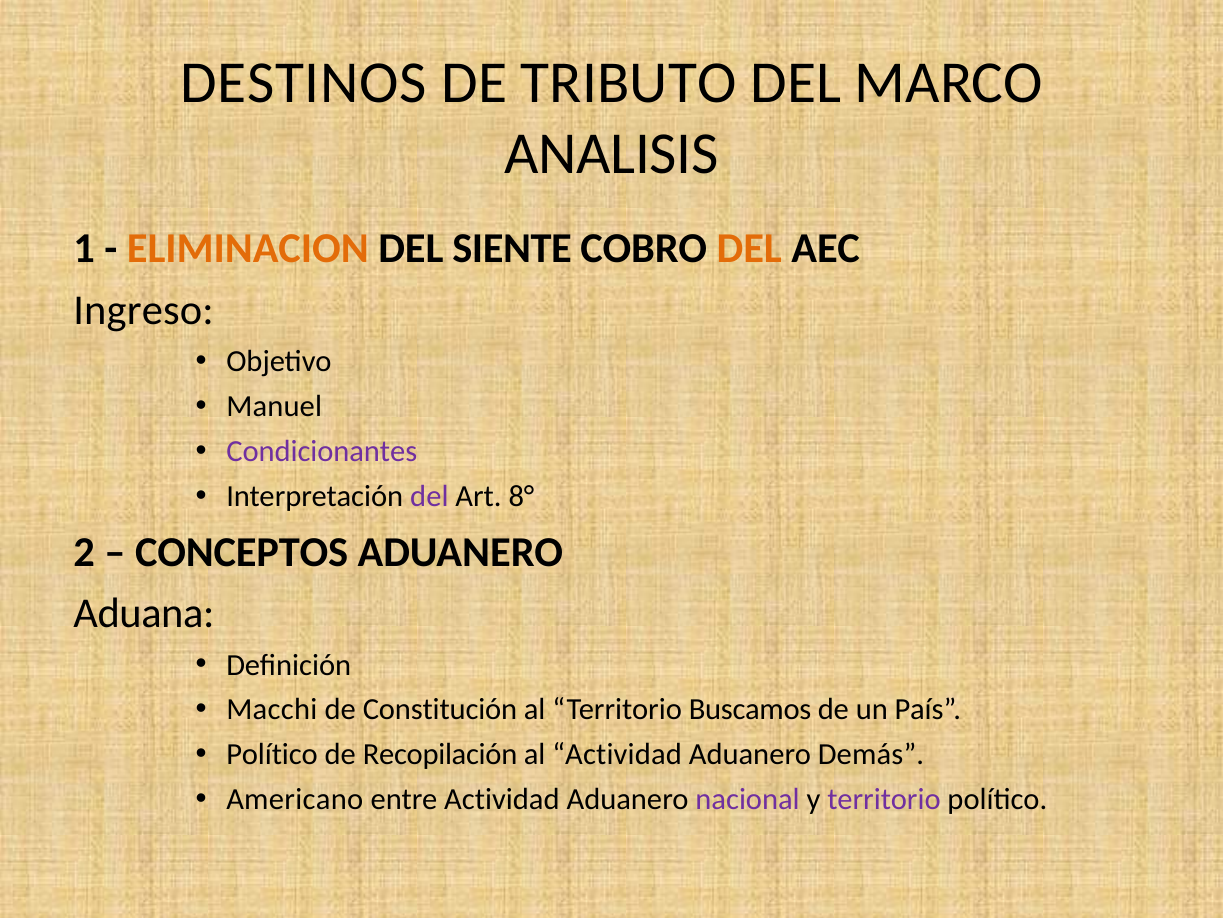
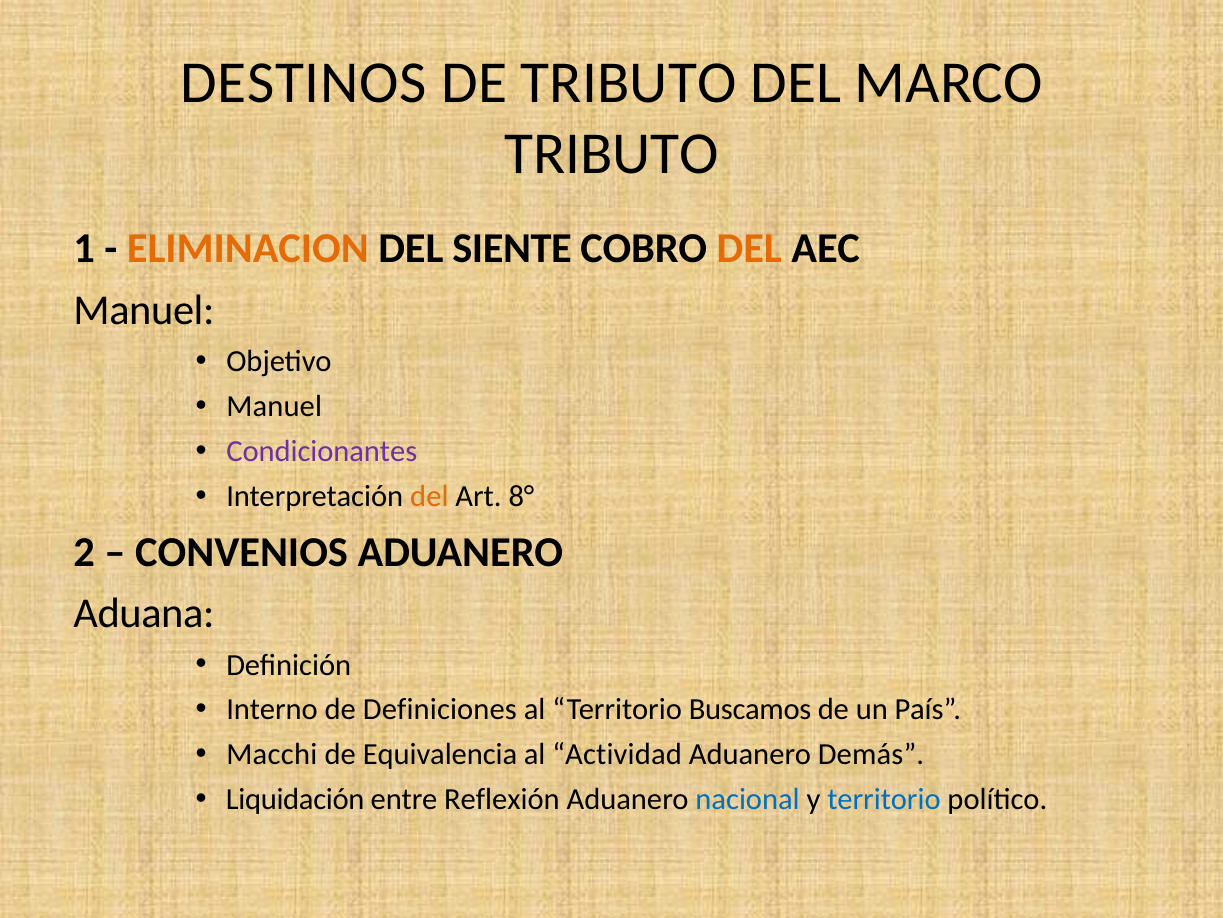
ANALISIS at (612, 154): ANALISIS -> TRIBUTO
Ingreso at (144, 310): Ingreso -> Manuel
del at (429, 496) colour: purple -> orange
CONCEPTOS: CONCEPTOS -> CONVENIOS
Macchi: Macchi -> Interno
Constitución: Constitución -> Definiciones
Político at (272, 754): Político -> Macchi
Recopilación: Recopilación -> Equivalencia
Americano: Americano -> Liquidación
entre Actividad: Actividad -> Reflexión
nacional colour: purple -> blue
territorio at (884, 799) colour: purple -> blue
